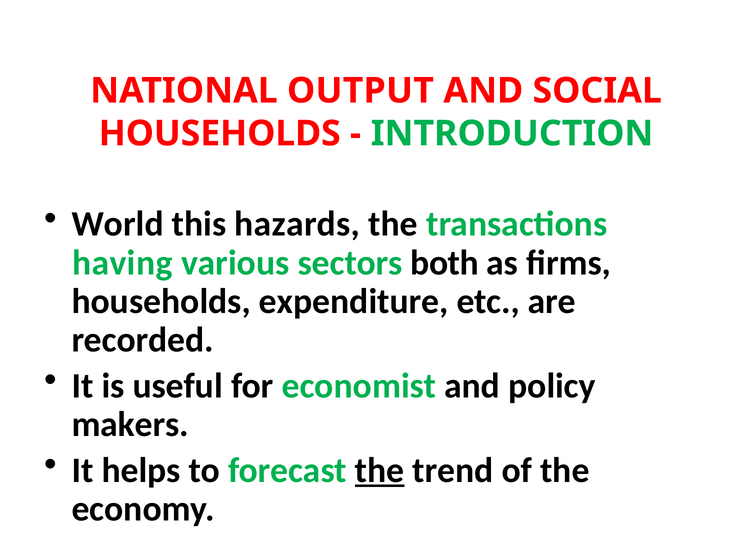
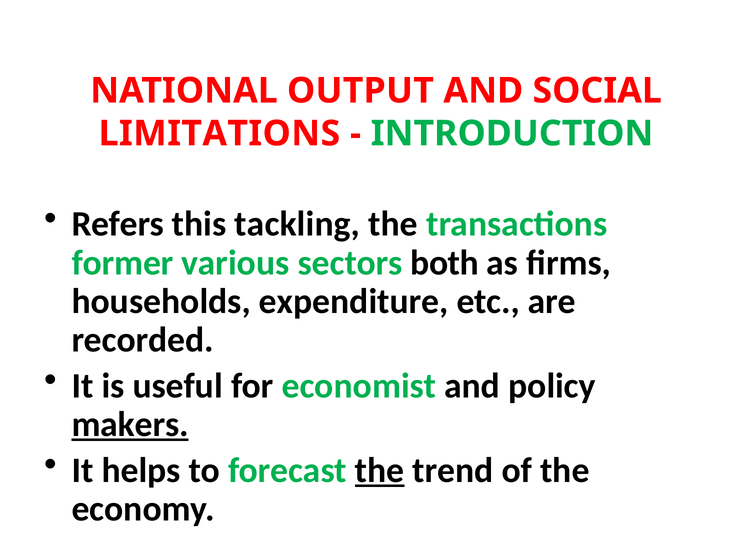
HOUSEHOLDS at (220, 133): HOUSEHOLDS -> LIMITATIONS
World: World -> Refers
hazards: hazards -> tackling
having: having -> former
makers underline: none -> present
